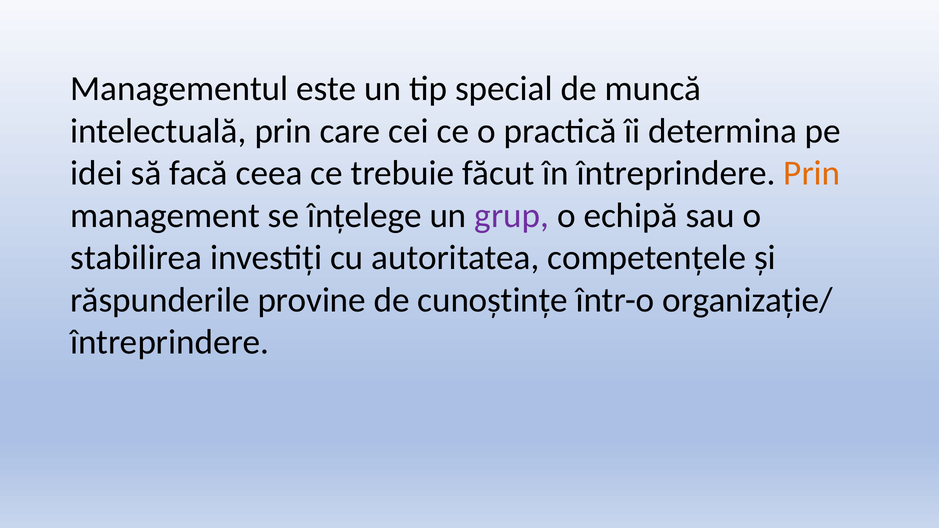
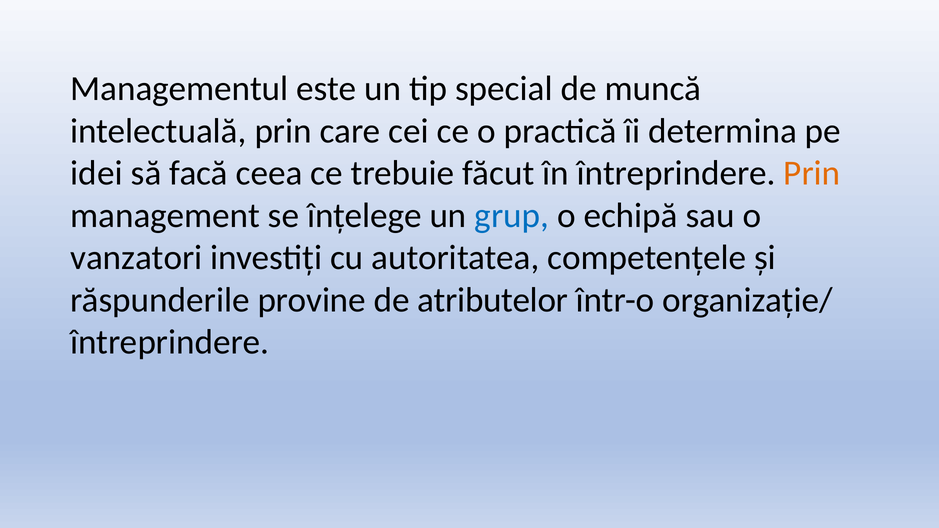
grup colour: purple -> blue
stabilirea: stabilirea -> vanzatori
cunoştinţe: cunoştinţe -> atributelor
